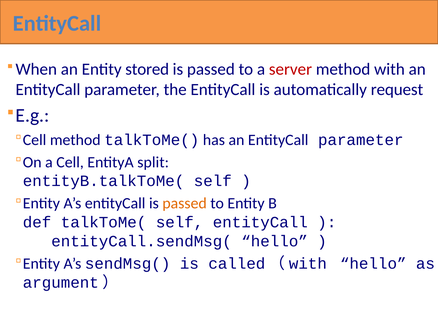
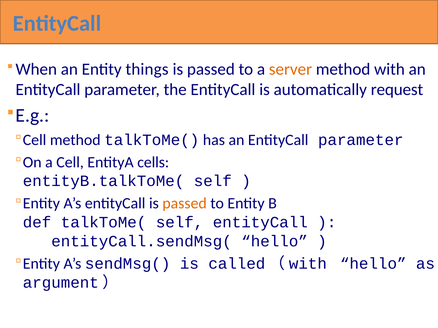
stored: stored -> things
server colour: red -> orange
split: split -> cells
